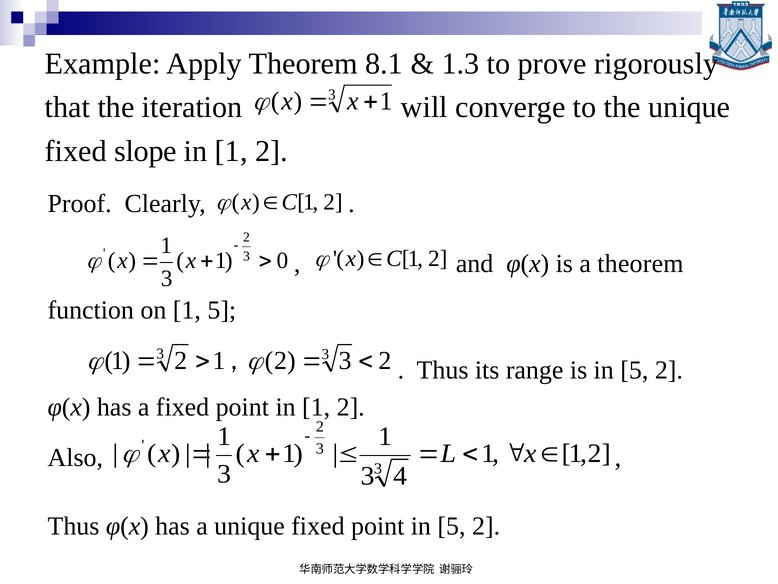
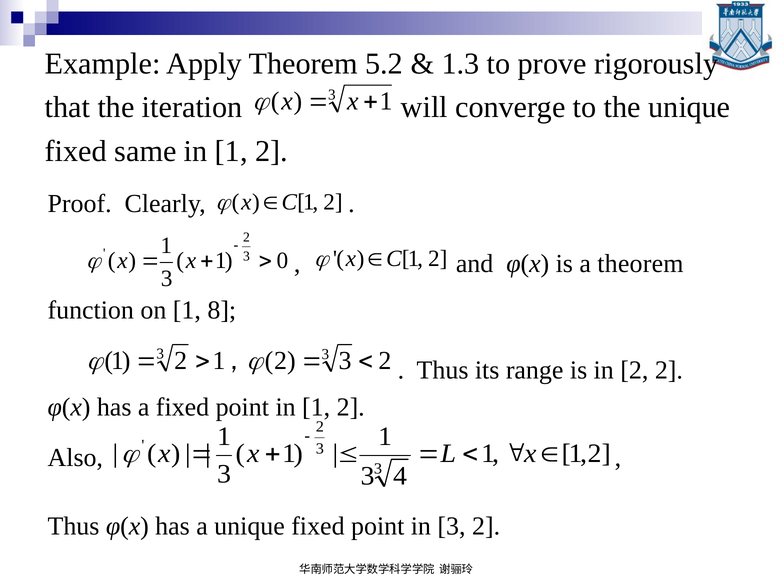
8.1: 8.1 -> 5.2
slope: slope -> same
1 5: 5 -> 8
is in 5: 5 -> 2
point in 5: 5 -> 3
